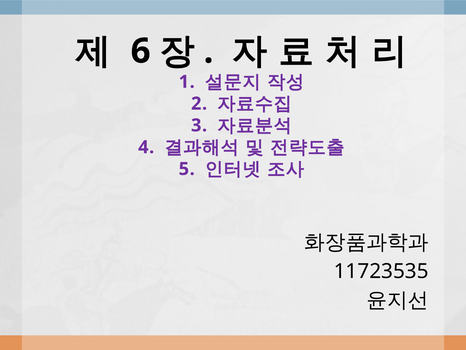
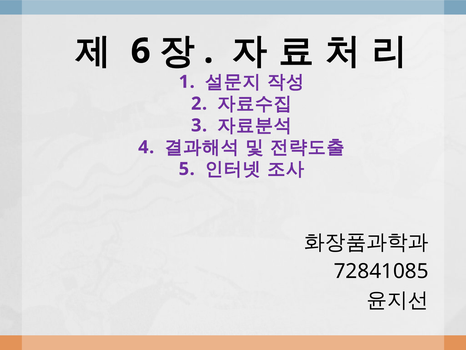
11723535: 11723535 -> 72841085
